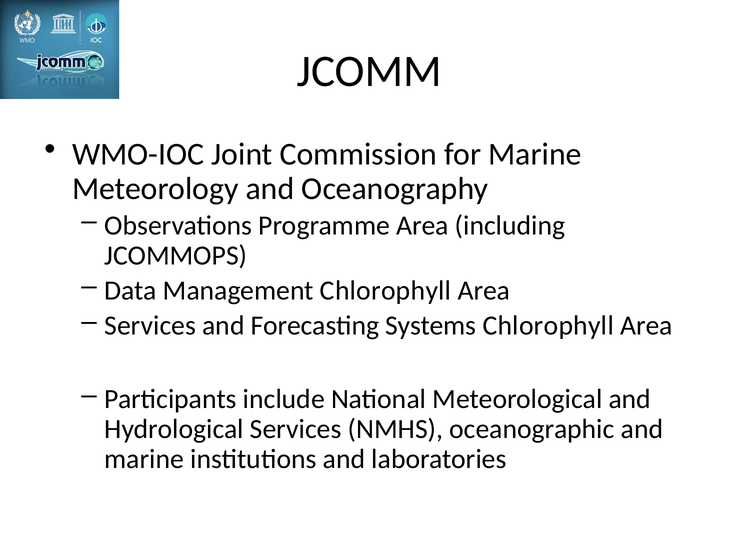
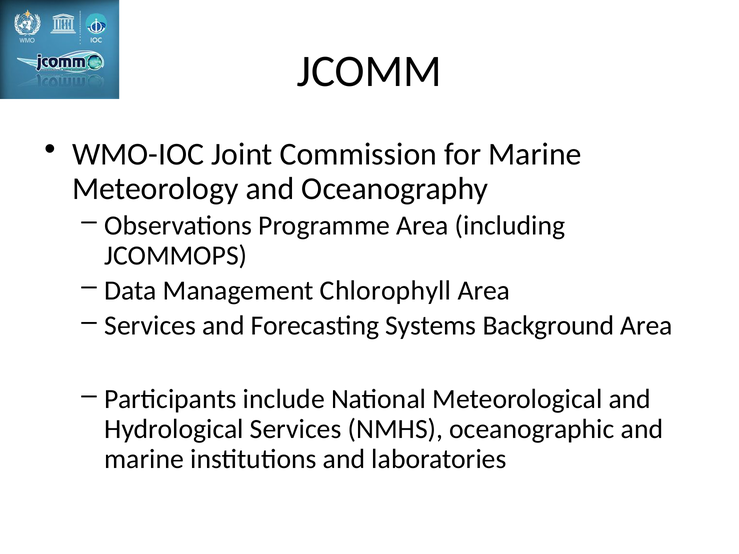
Systems Chlorophyll: Chlorophyll -> Background
